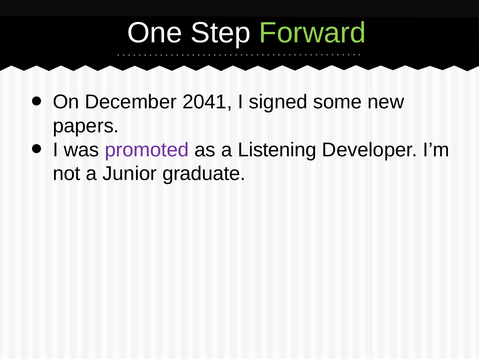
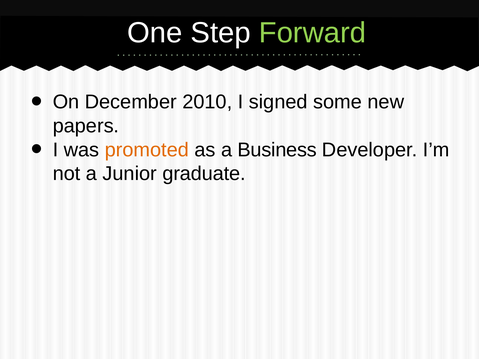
2041: 2041 -> 2010
promoted colour: purple -> orange
Listening: Listening -> Business
